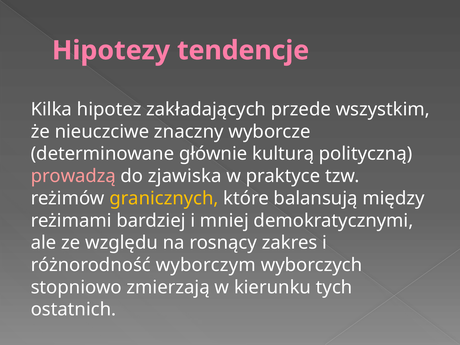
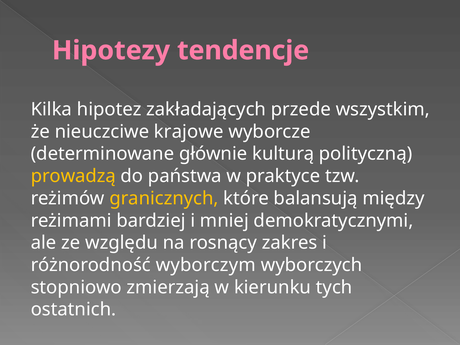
znaczny: znaczny -> krajowe
prowadzą colour: pink -> yellow
zjawiska: zjawiska -> państwa
